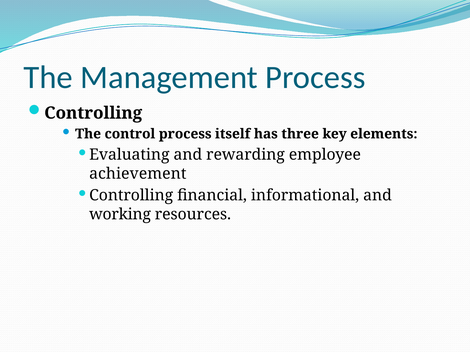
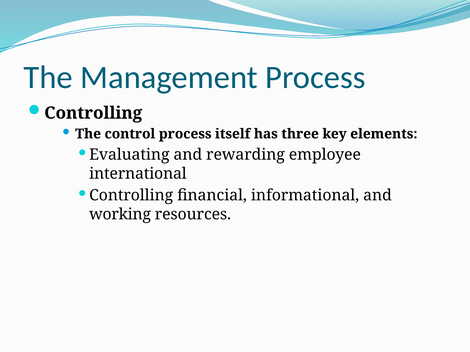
achievement: achievement -> international
